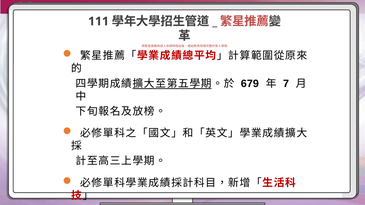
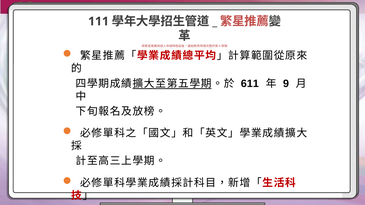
679: 679 -> 611
7: 7 -> 9
